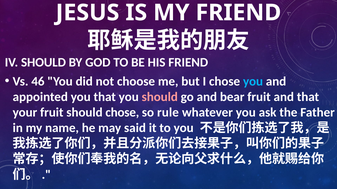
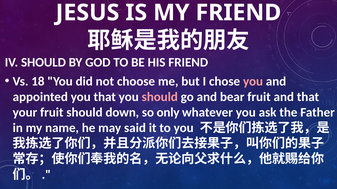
46: 46 -> 18
you at (253, 82) colour: light blue -> pink
should chose: chose -> down
rule: rule -> only
